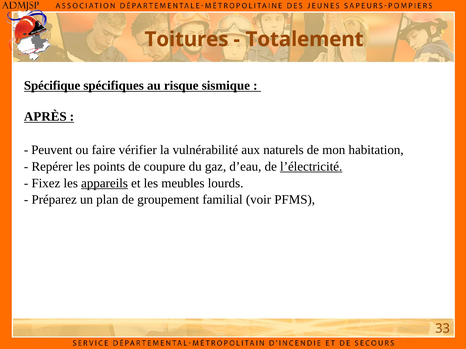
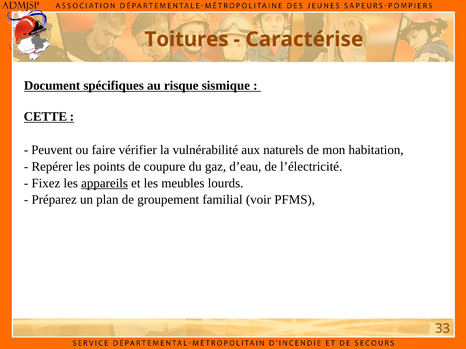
Totalement: Totalement -> Caractérise
Spécifique: Spécifique -> Document
APRÈS: APRÈS -> CETTE
l’électricité underline: present -> none
